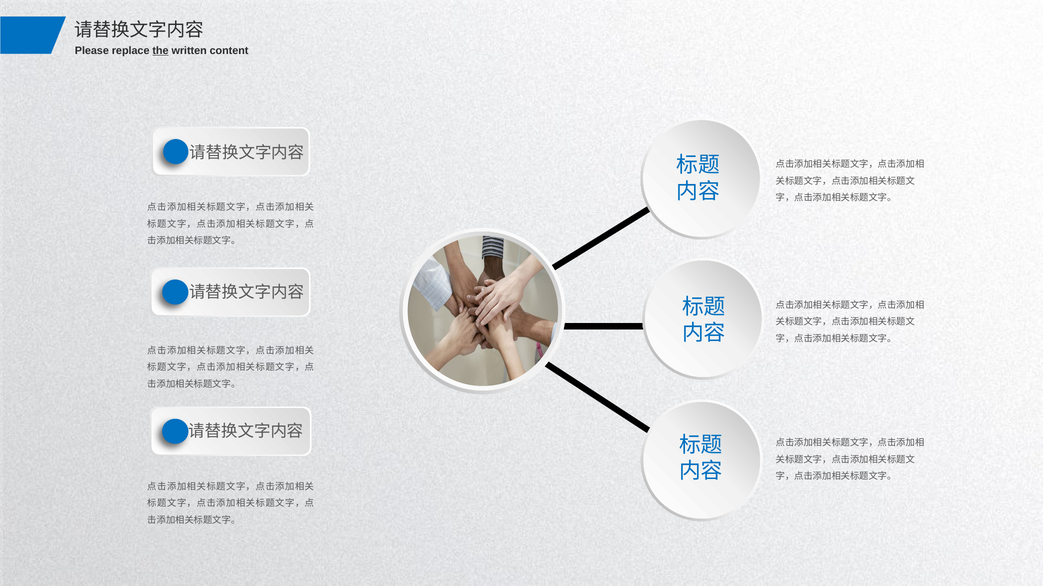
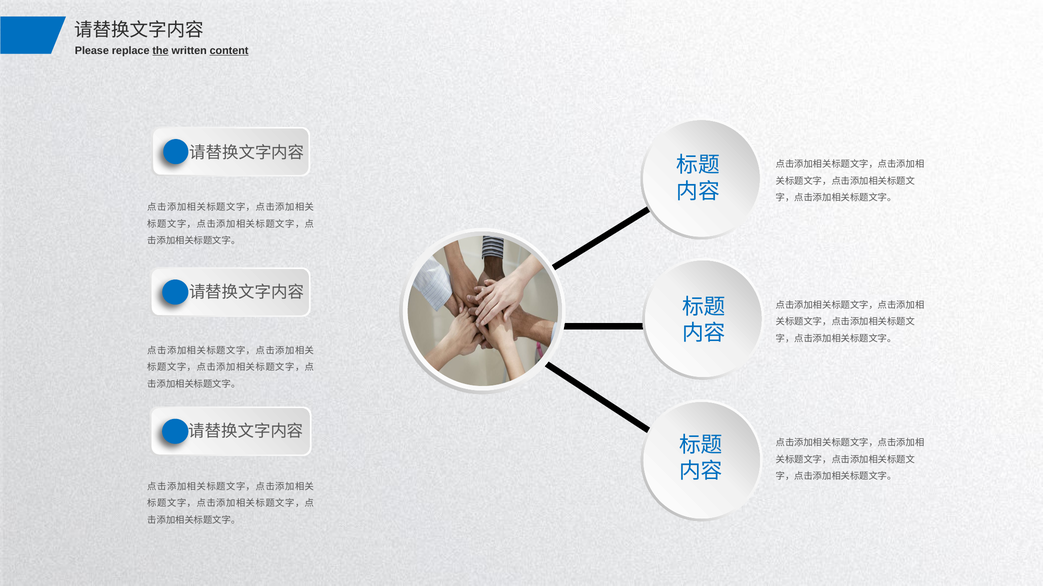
content underline: none -> present
